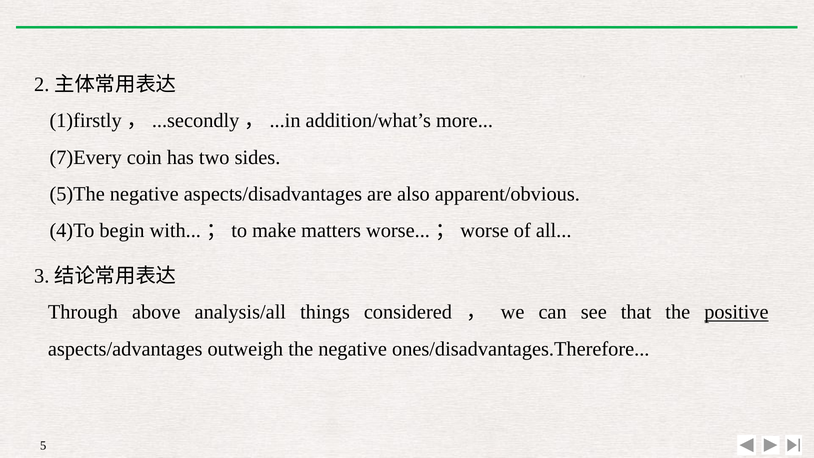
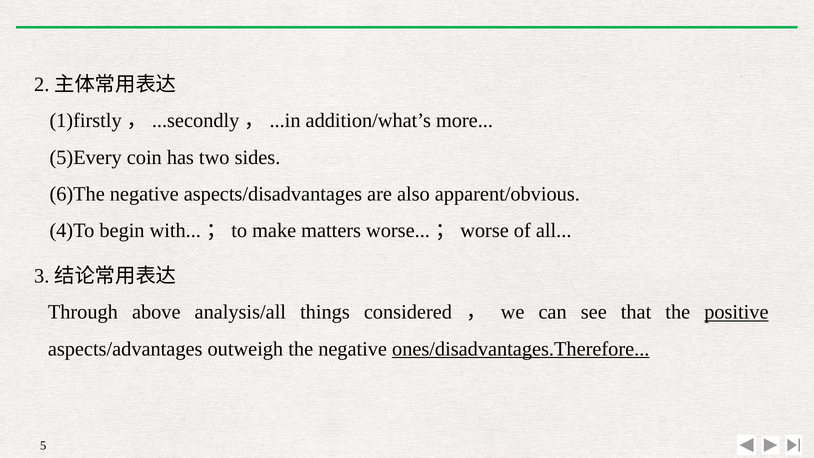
7)Every: 7)Every -> 5)Every
5)The: 5)The -> 6)The
ones/disadvantages.Therefore underline: none -> present
